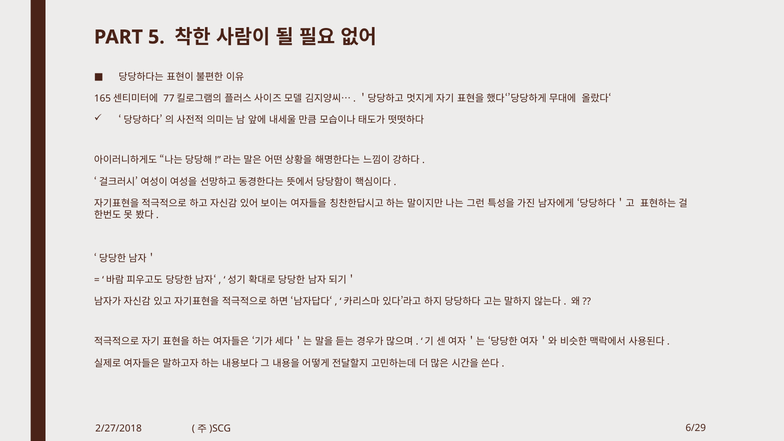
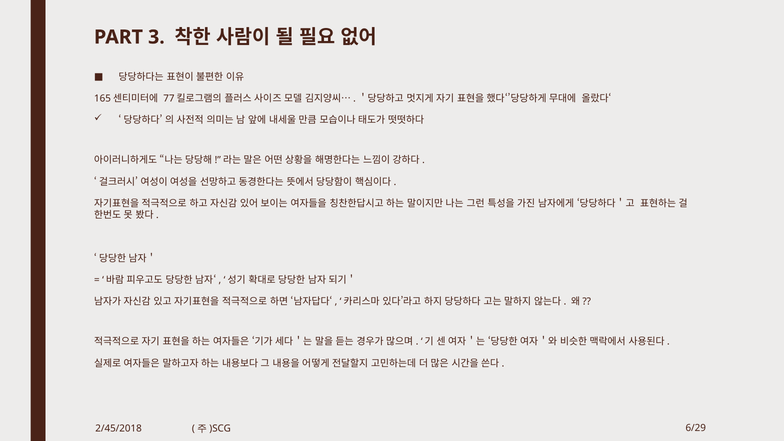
5: 5 -> 3
2/27/2018: 2/27/2018 -> 2/45/2018
